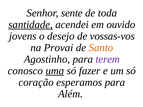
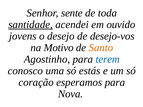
vossas-vos: vossas-vos -> desejo-vos
Provai: Provai -> Motivo
terem colour: purple -> blue
uma underline: present -> none
fazer: fazer -> estás
Além: Além -> Nova
